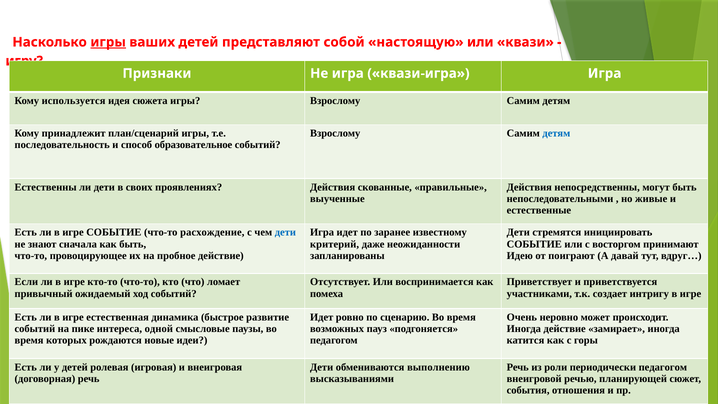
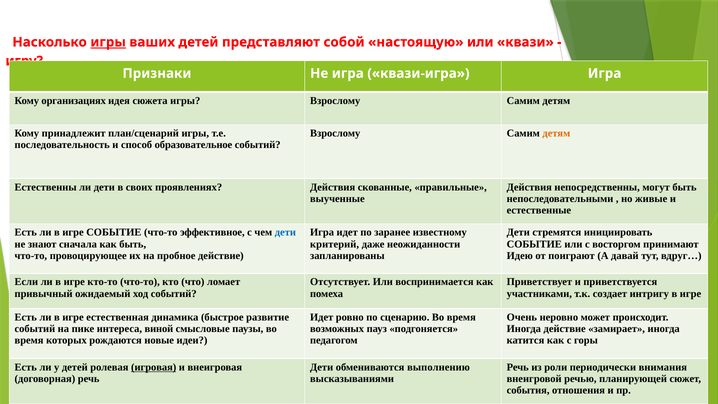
используется: используется -> организациях
детям at (556, 133) colour: blue -> orange
расхождение: расхождение -> эффективное
одной: одной -> виной
игровая underline: none -> present
периодически педагогом: педагогом -> внимания
